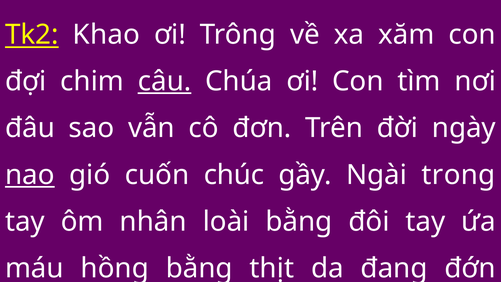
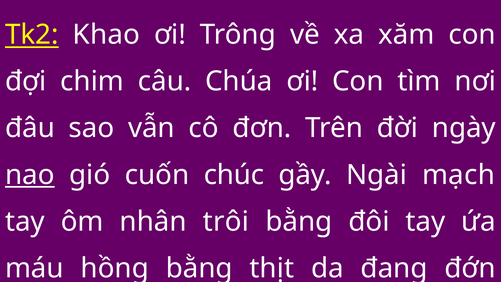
câu underline: present -> none
trong: trong -> mạch
loài: loài -> trôi
